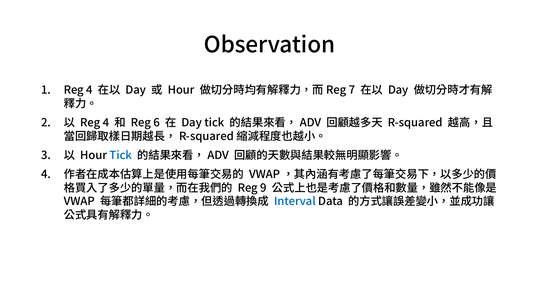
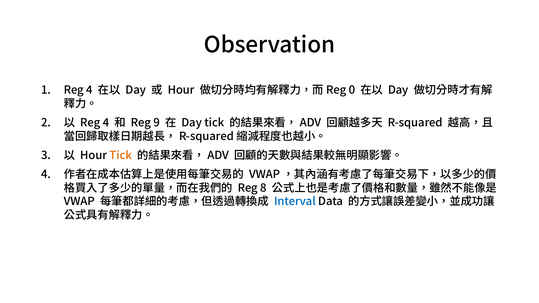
7: 7 -> 0
6: 6 -> 9
Tick at (121, 155) colour: blue -> orange
9: 9 -> 8
